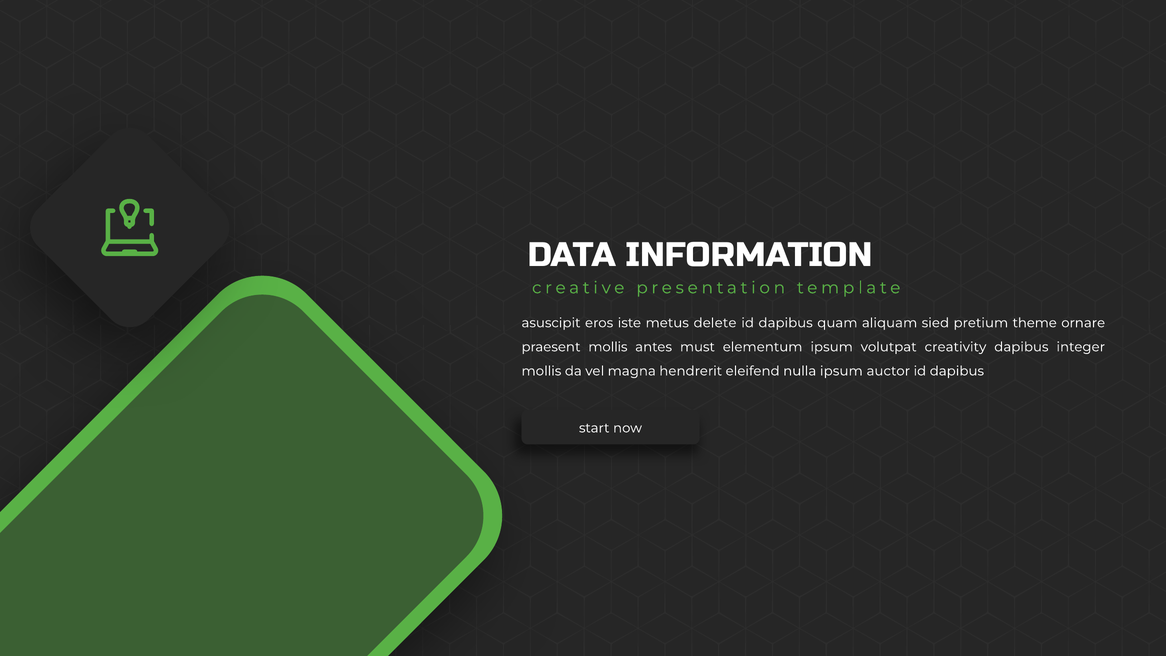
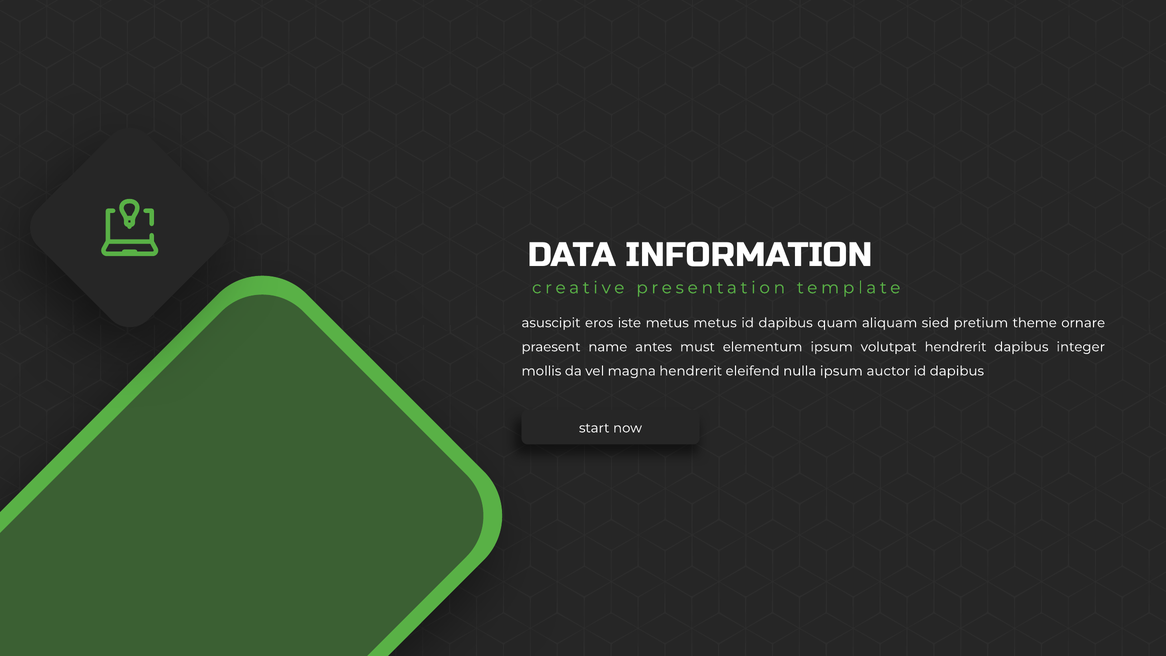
metus delete: delete -> metus
praesent mollis: mollis -> name
volutpat creativity: creativity -> hendrerit
